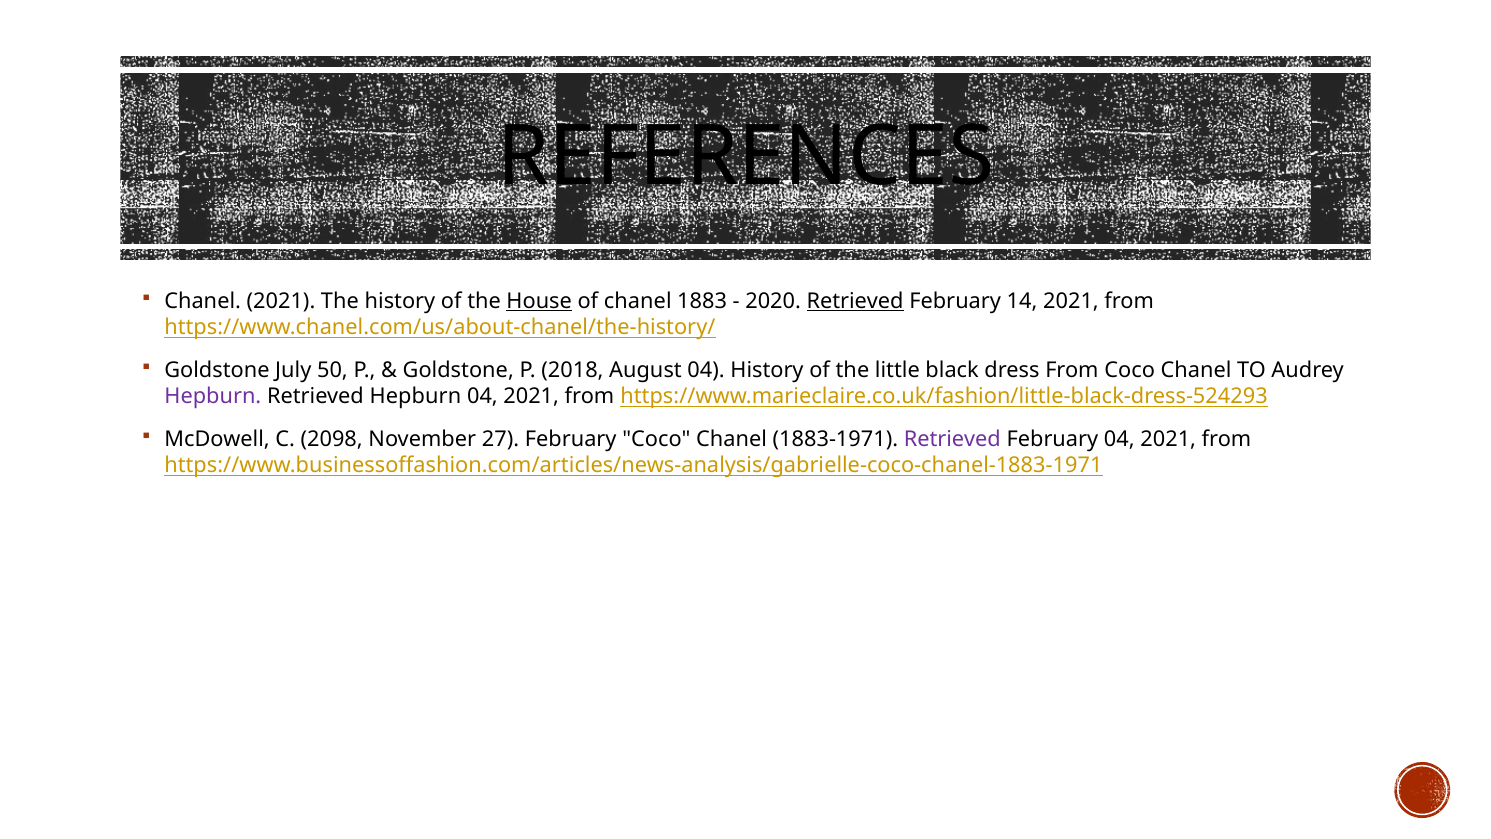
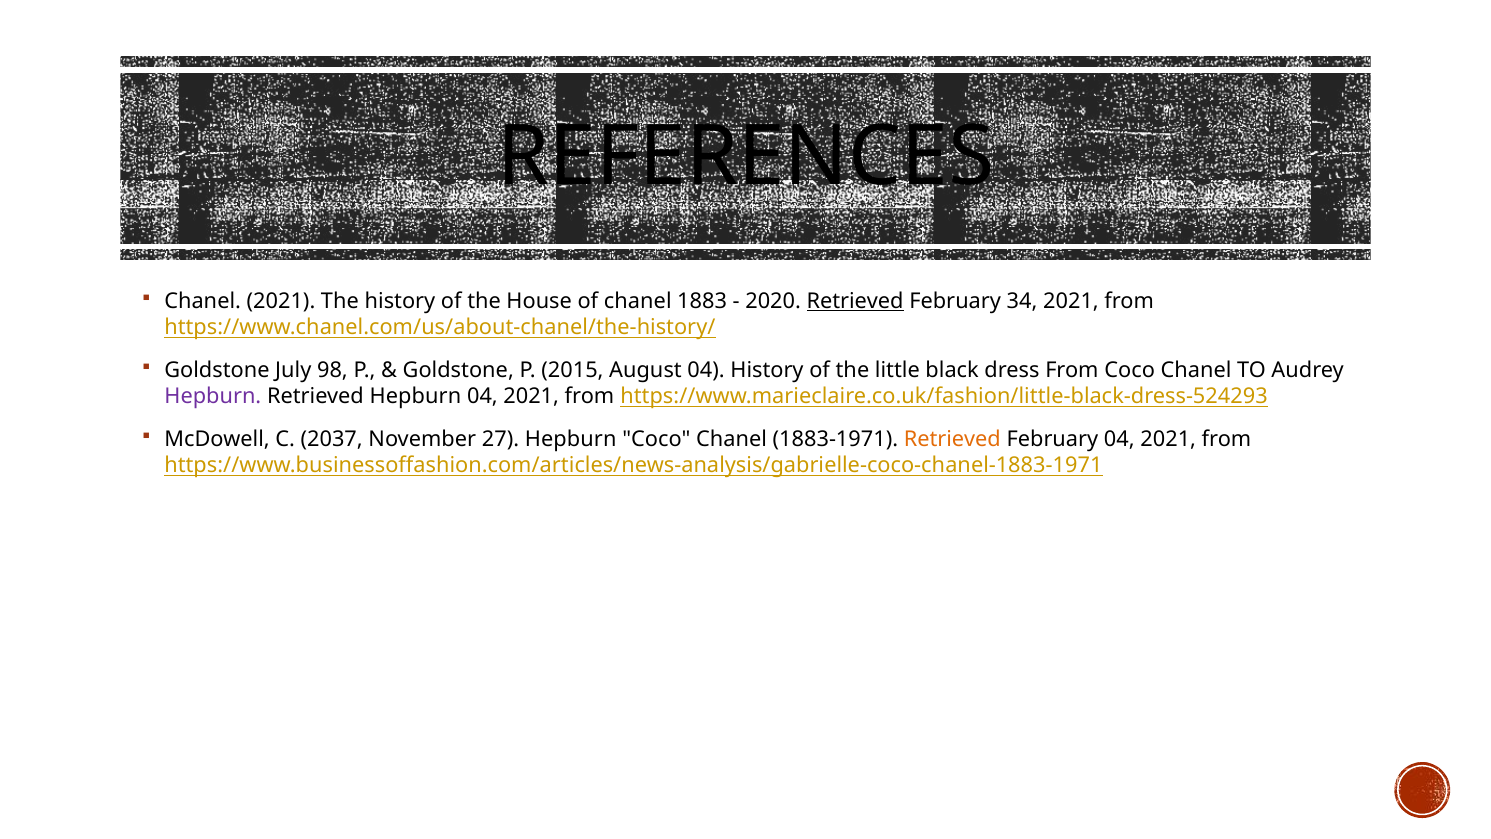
House underline: present -> none
14: 14 -> 34
50: 50 -> 98
2018: 2018 -> 2015
2098: 2098 -> 2037
27 February: February -> Hepburn
Retrieved at (952, 439) colour: purple -> orange
